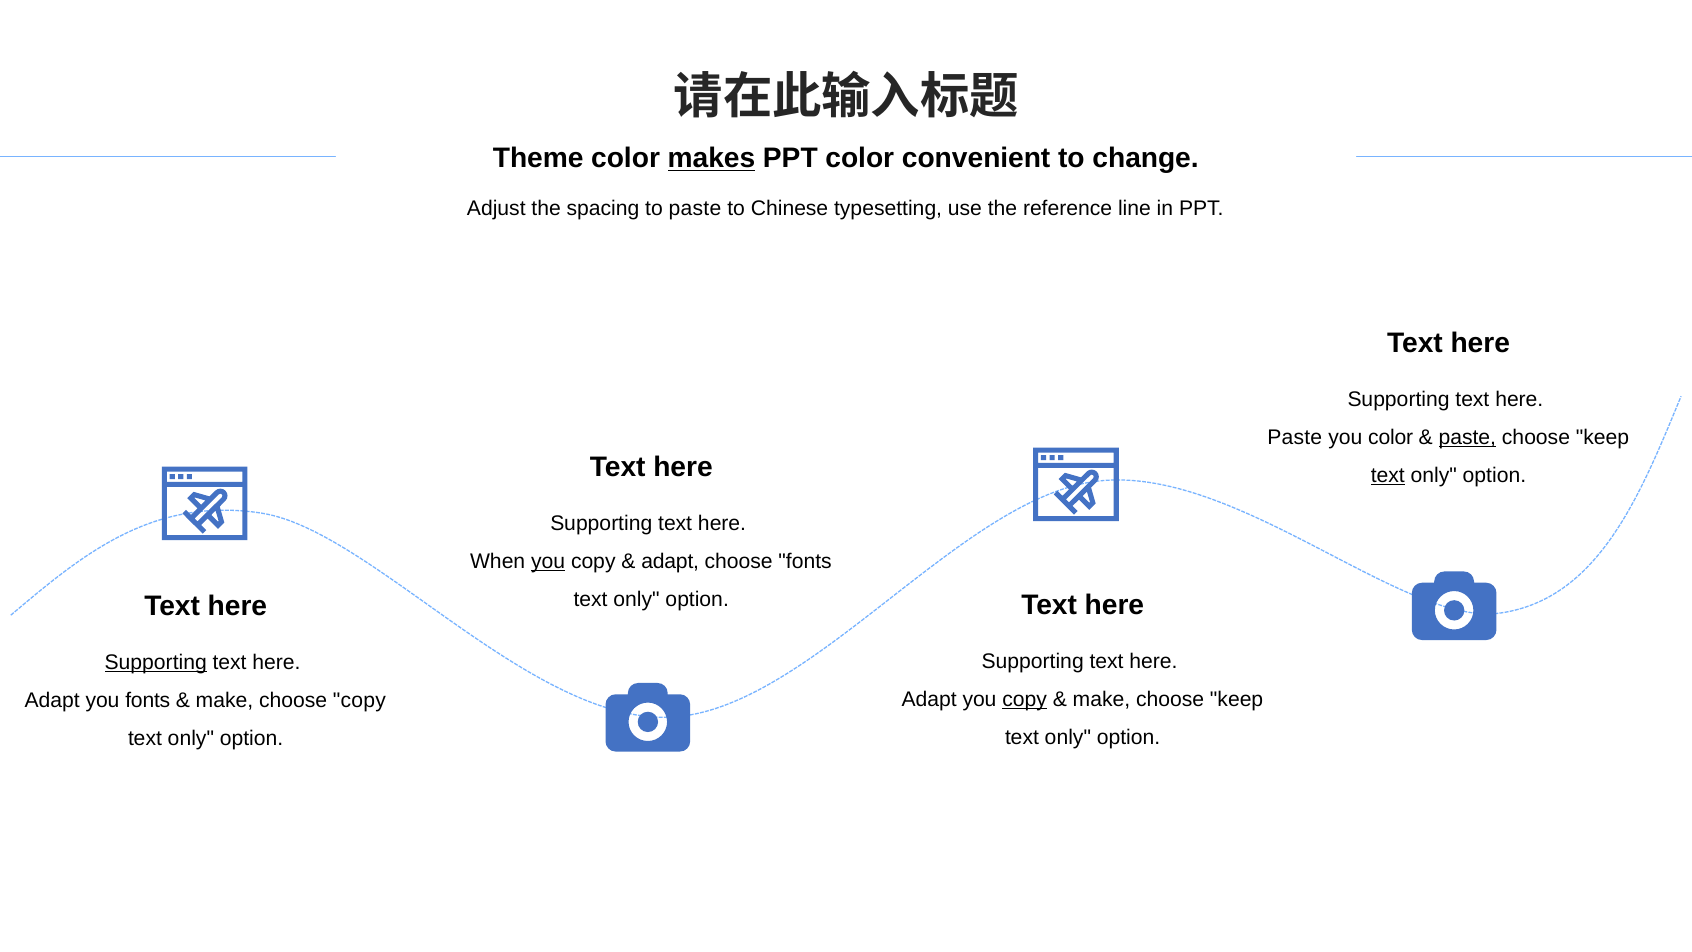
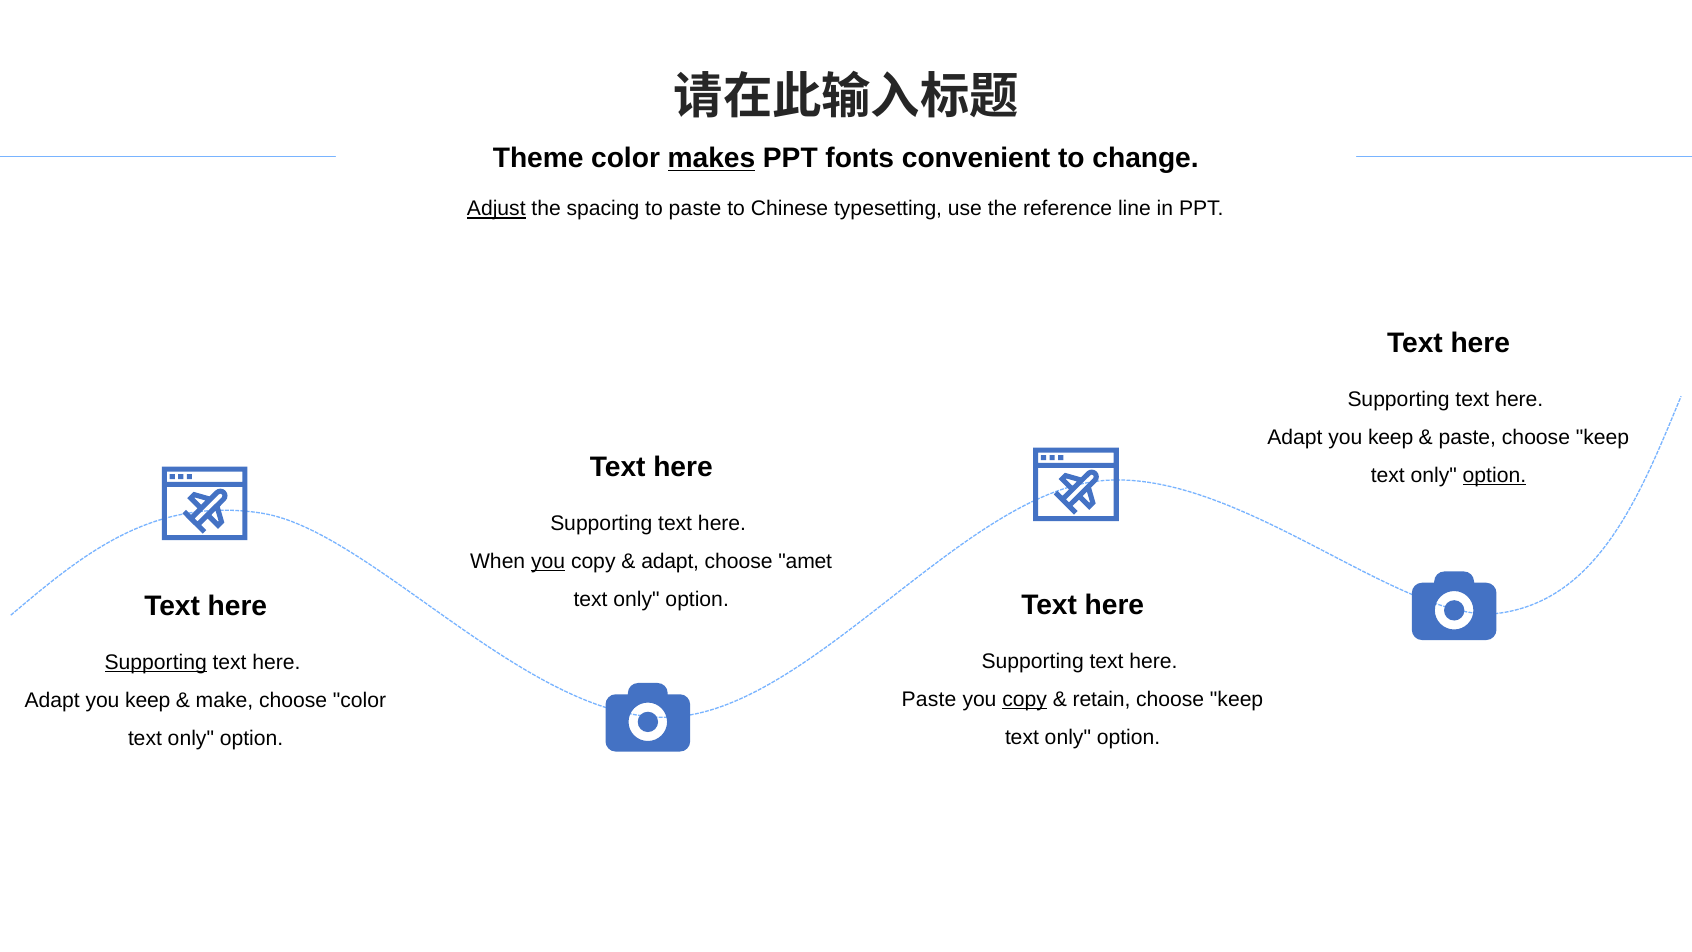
PPT color: color -> fonts
Adjust underline: none -> present
Paste at (1295, 438): Paste -> Adapt
color at (1391, 438): color -> keep
paste at (1467, 438) underline: present -> none
text at (1388, 476) underline: present -> none
option at (1494, 476) underline: none -> present
choose fonts: fonts -> amet
Adapt at (929, 699): Adapt -> Paste
make at (1101, 699): make -> retain
fonts at (148, 700): fonts -> keep
choose copy: copy -> color
